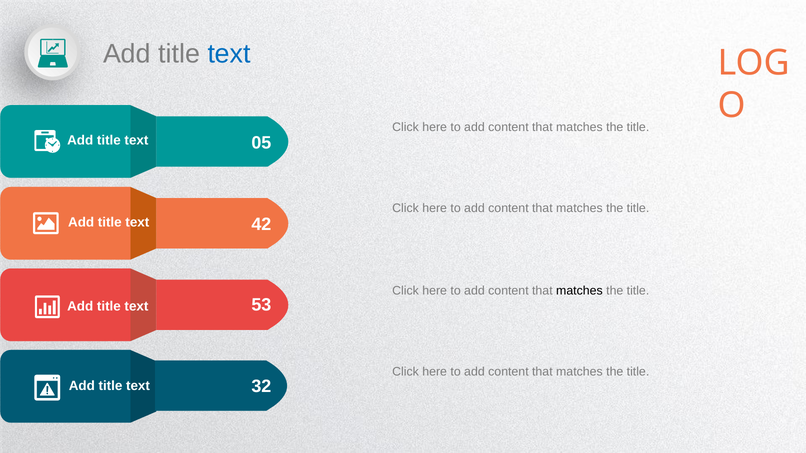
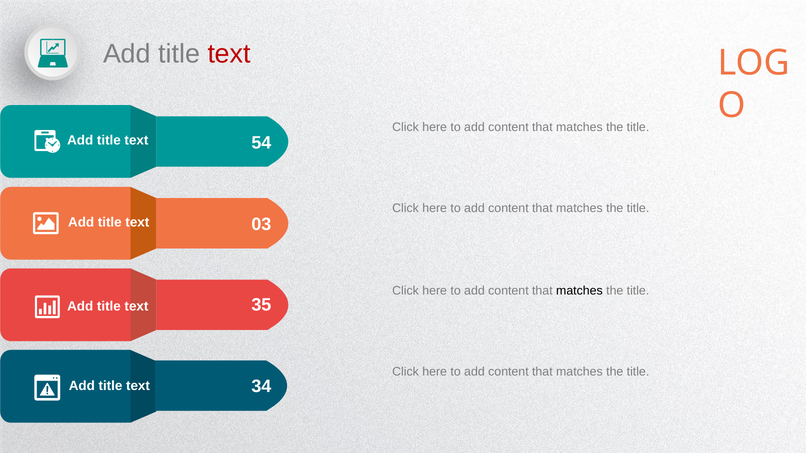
text at (229, 54) colour: blue -> red
05: 05 -> 54
42: 42 -> 03
53: 53 -> 35
32: 32 -> 34
